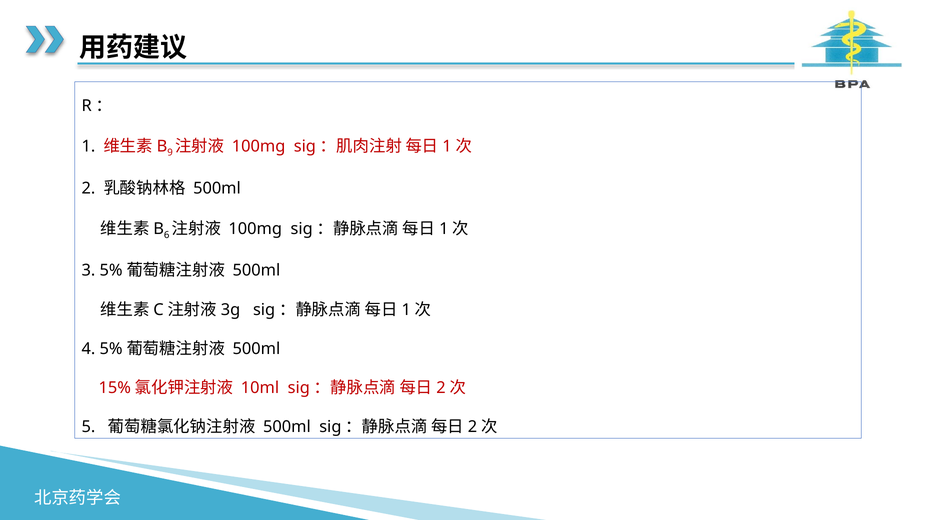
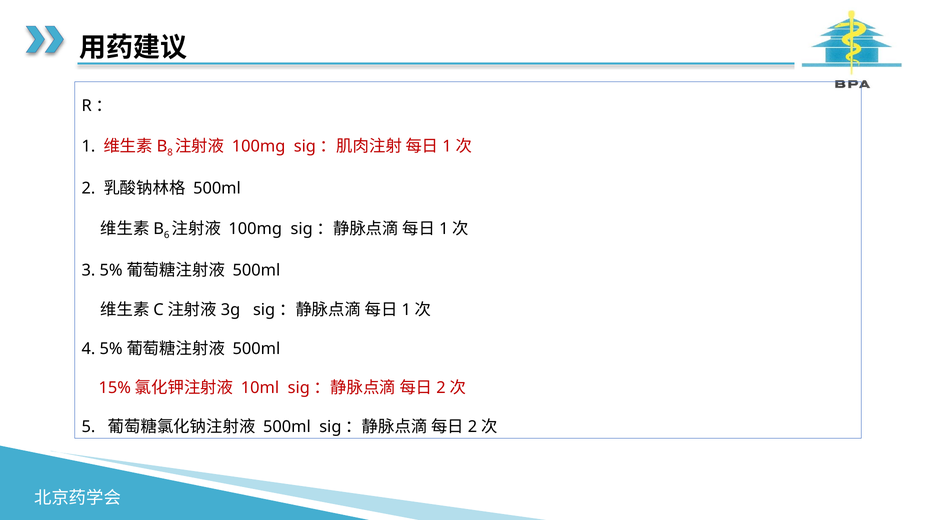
9: 9 -> 8
